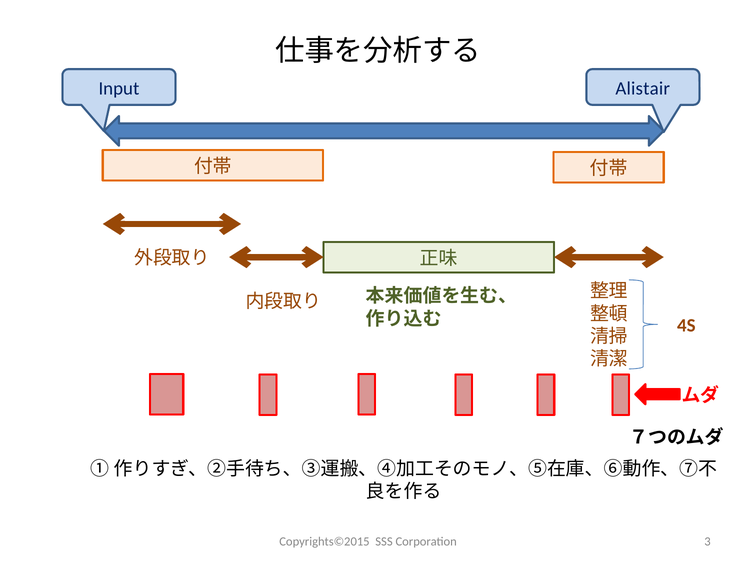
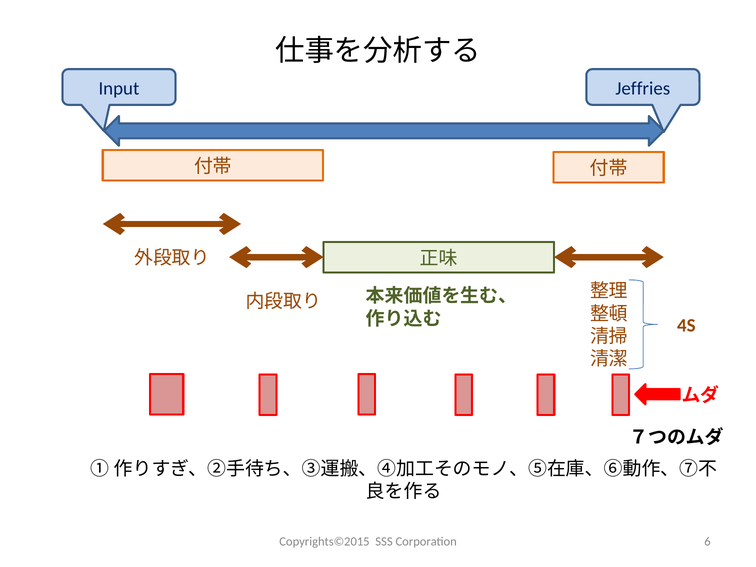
Alistair: Alistair -> Jeffries
3: 3 -> 6
